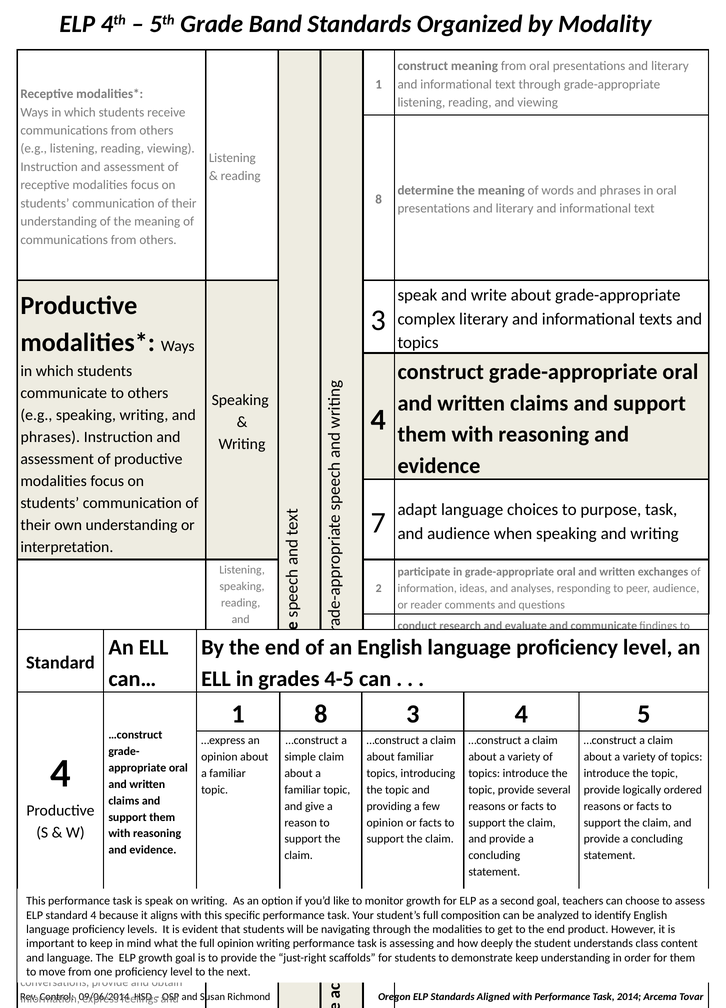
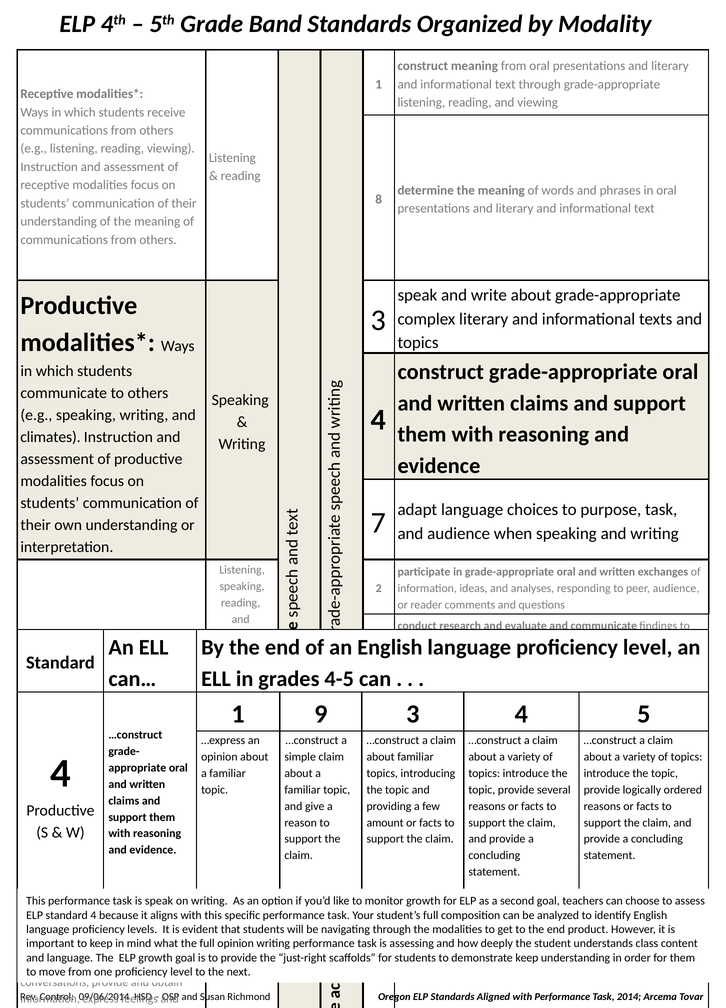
phrases at (50, 437): phrases -> climates
1 8: 8 -> 9
opinion at (385, 823): opinion -> amount
